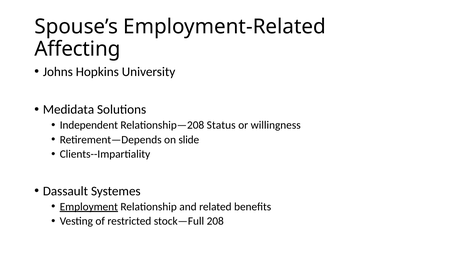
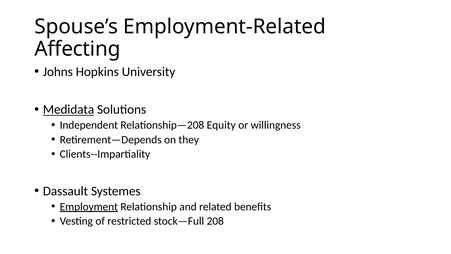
Medidata underline: none -> present
Status: Status -> Equity
slide: slide -> they
